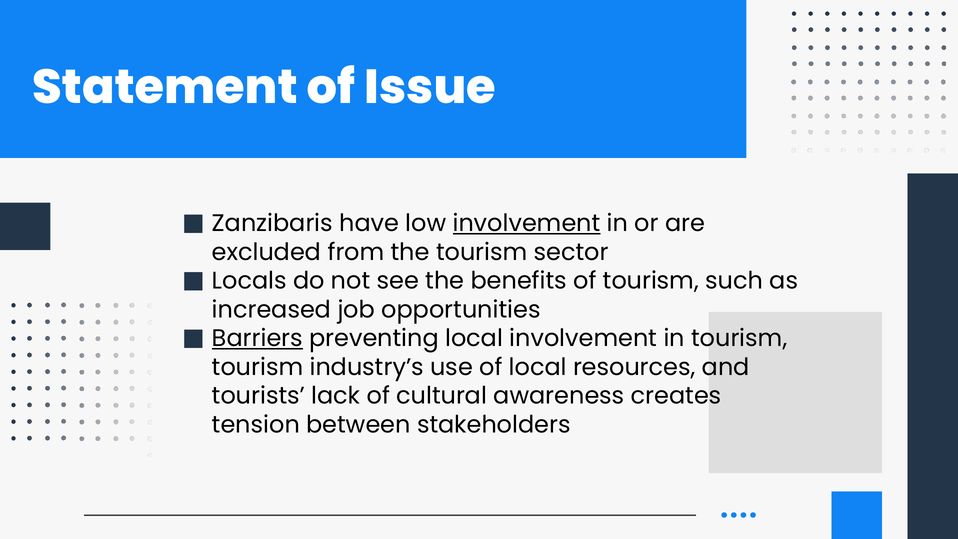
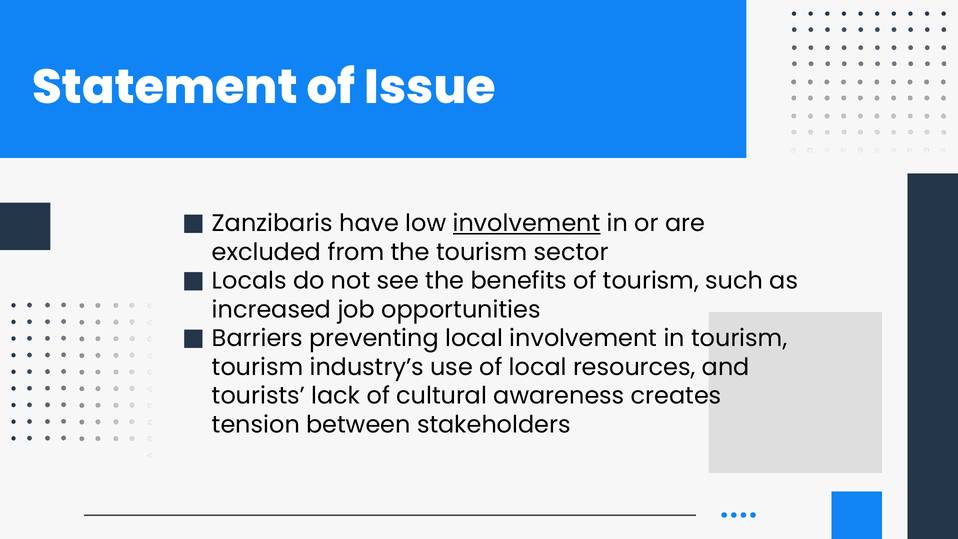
Barriers underline: present -> none
